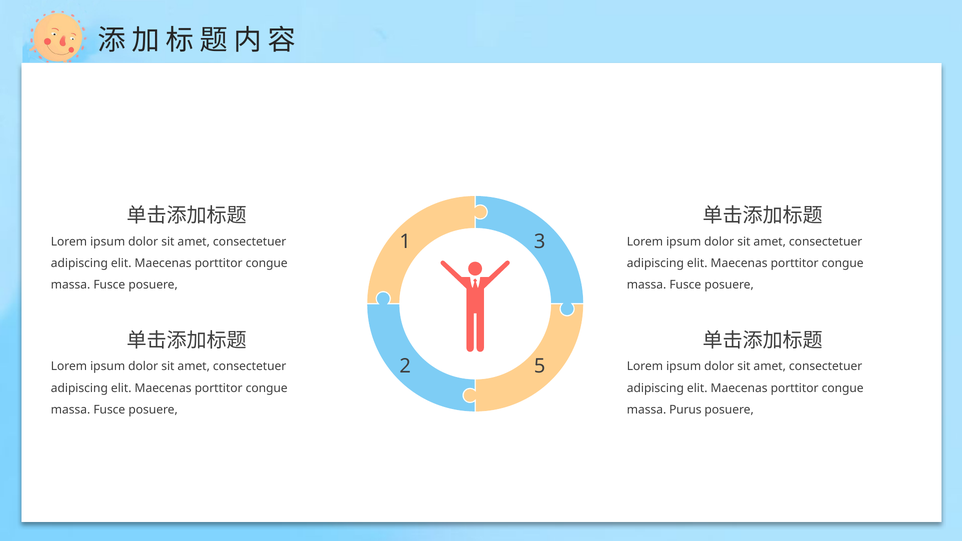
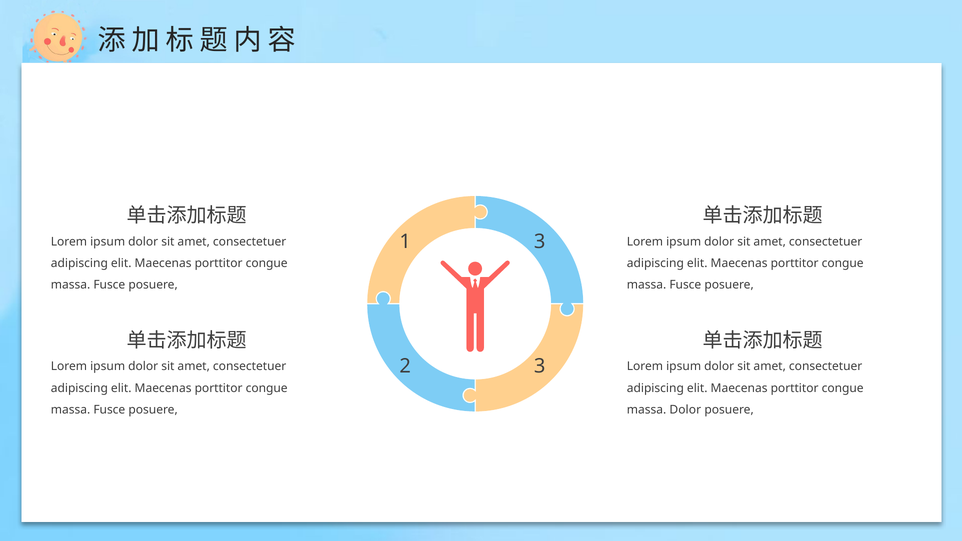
2 5: 5 -> 3
massa Purus: Purus -> Dolor
